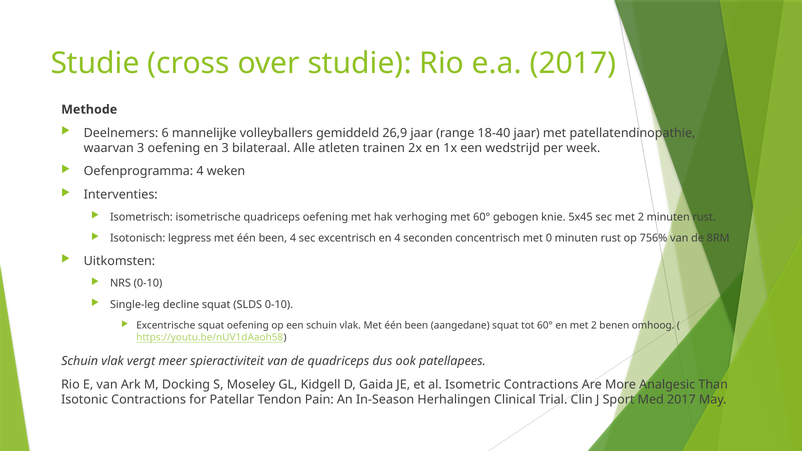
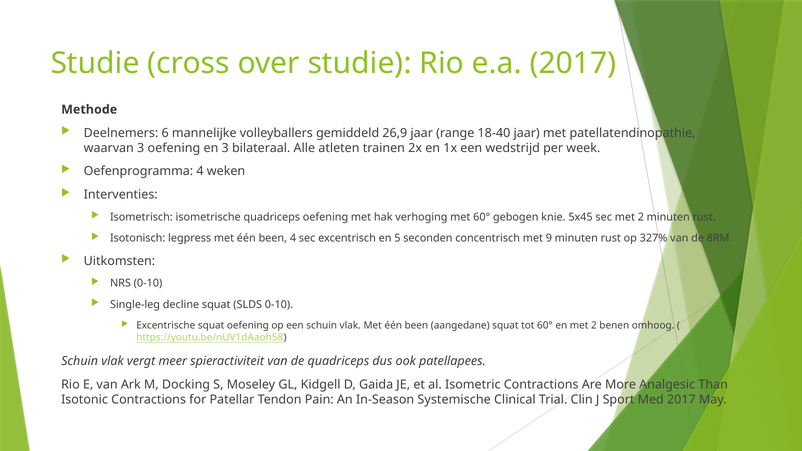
en 4: 4 -> 5
0: 0 -> 9
756%: 756% -> 327%
Herhalingen: Herhalingen -> Systemische
